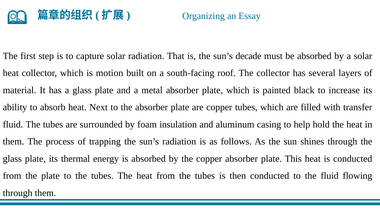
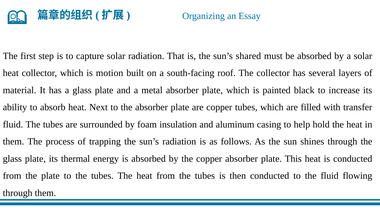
decade: decade -> shared
